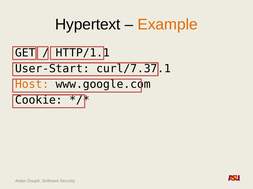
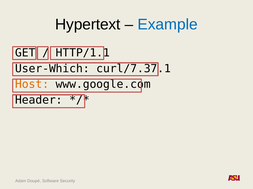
Example colour: orange -> blue
User-Start: User-Start -> User-Which
Cookie: Cookie -> Header
